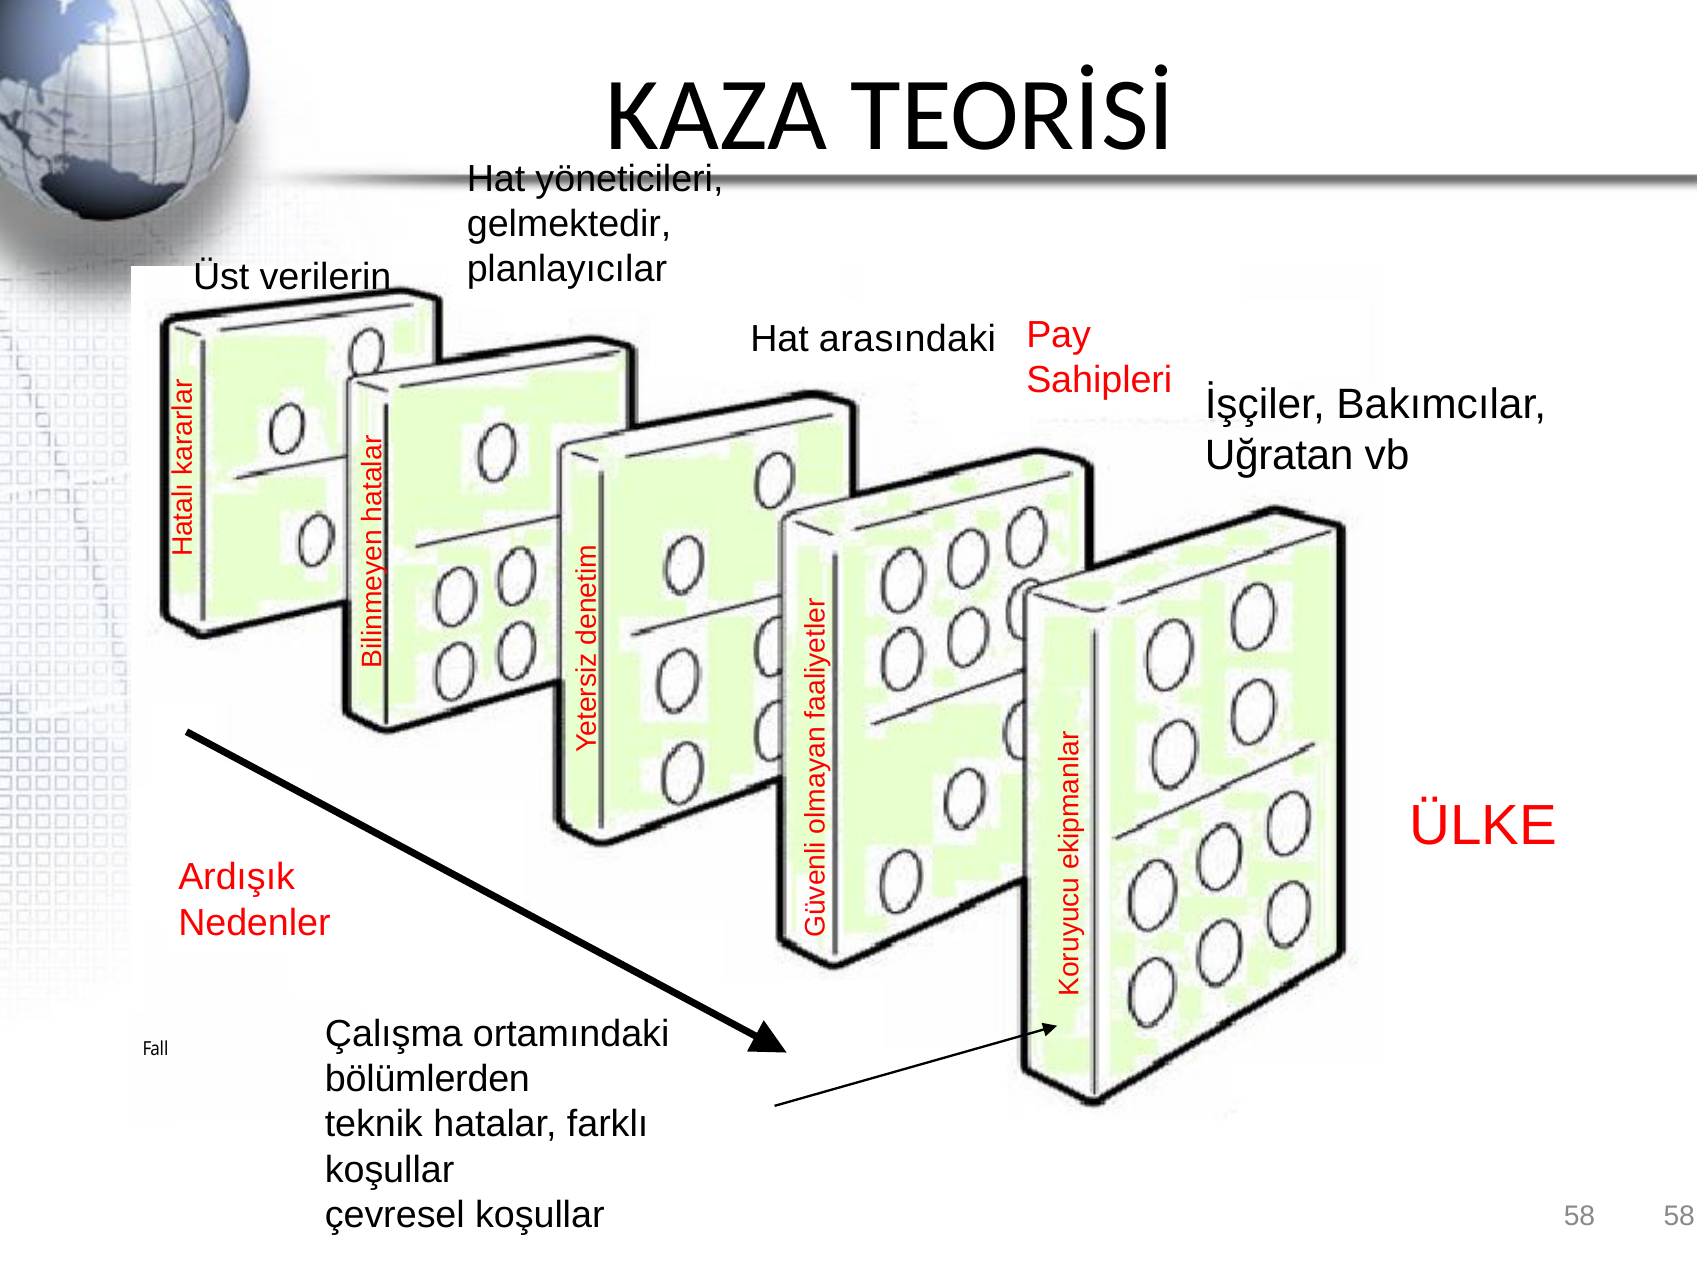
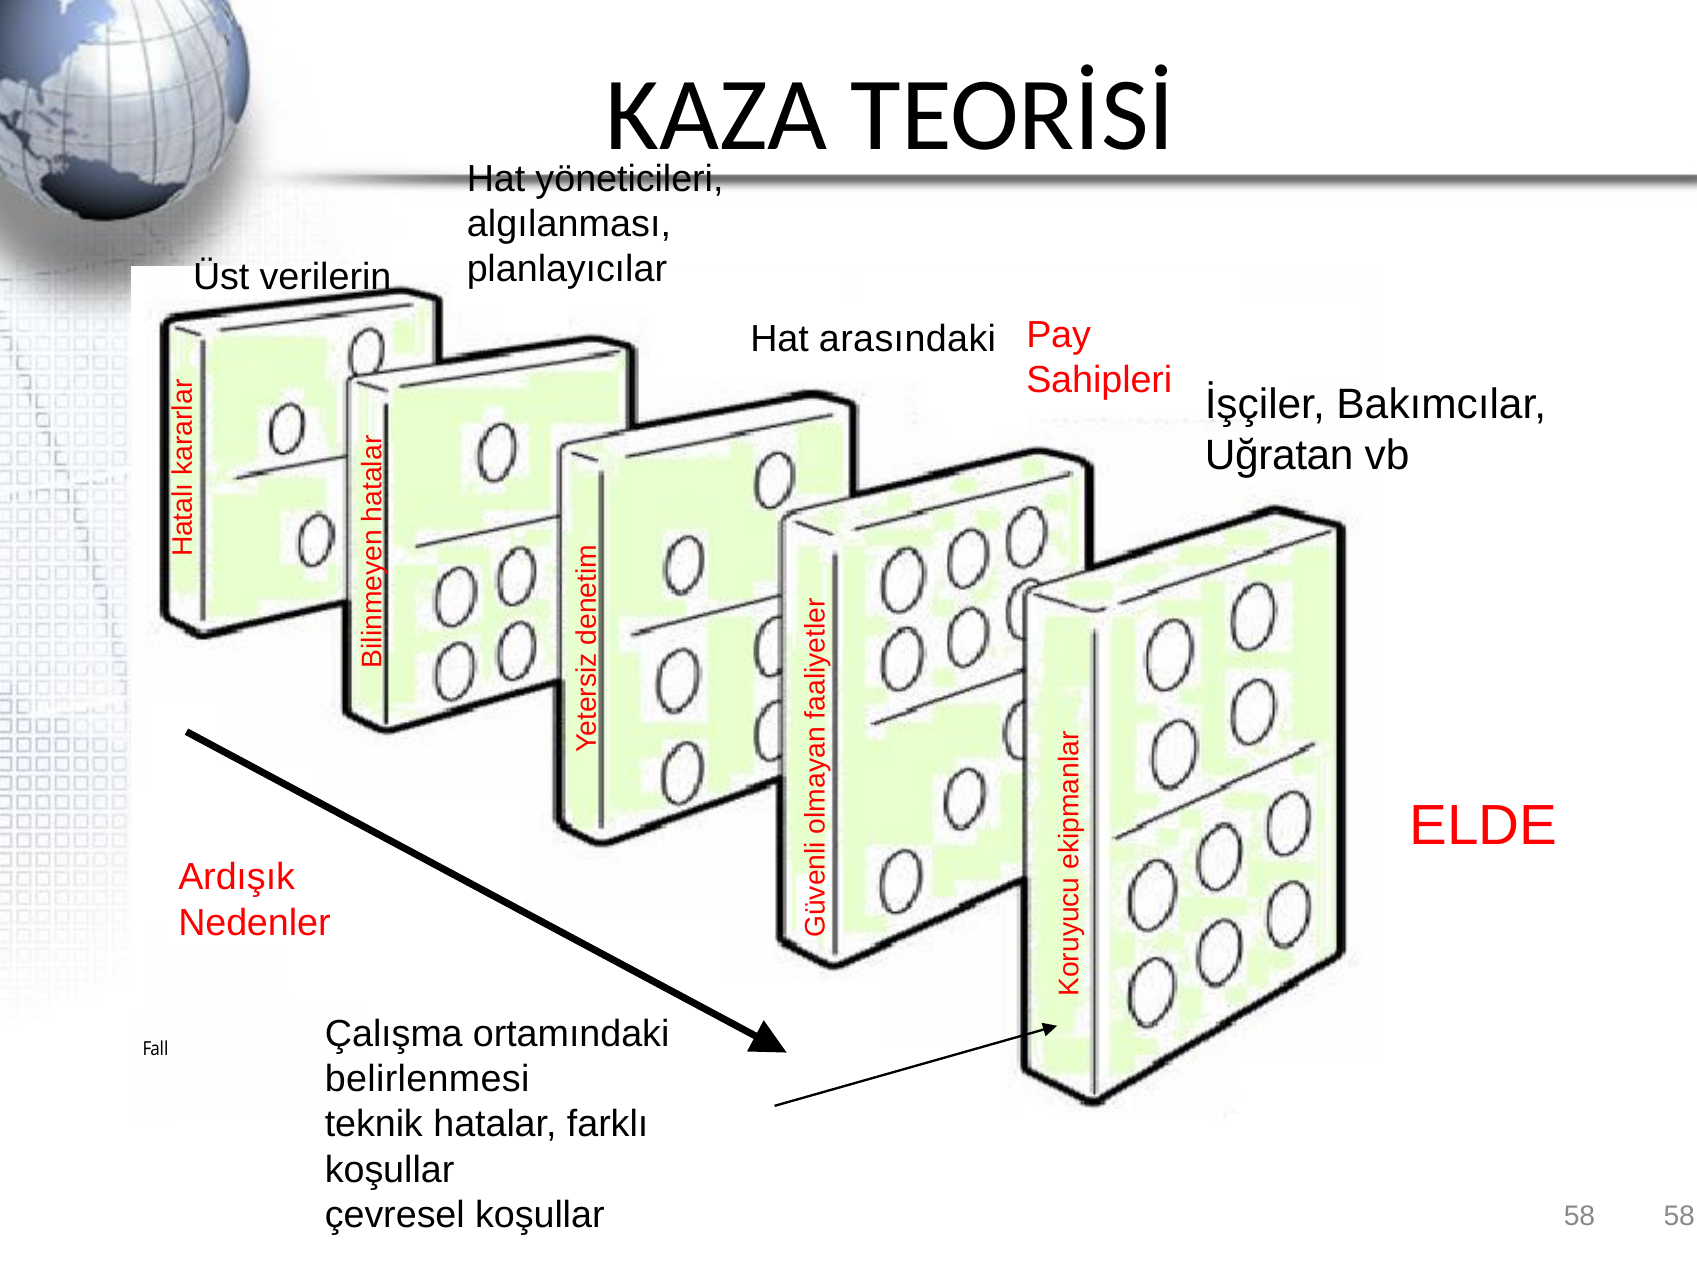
gelmektedir: gelmektedir -> algılanması
ÜLKE: ÜLKE -> ELDE
bölümlerden: bölümlerden -> belirlenmesi
